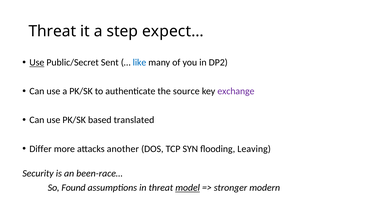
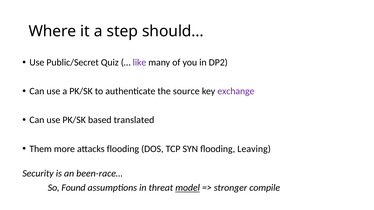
Threat at (52, 31): Threat -> Where
expect…: expect… -> should…
Use at (37, 63) underline: present -> none
Sent: Sent -> Quiz
like colour: blue -> purple
Differ: Differ -> Them
attacks another: another -> flooding
modern: modern -> compile
